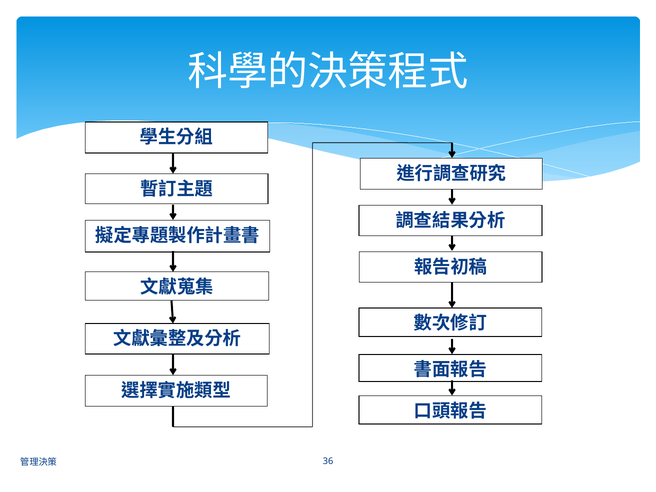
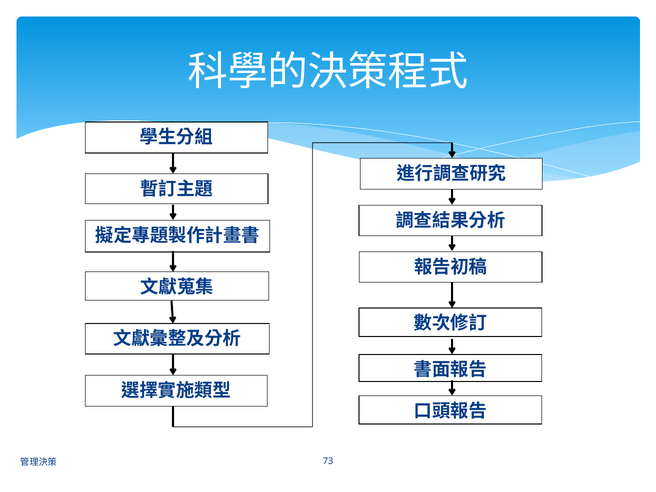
36: 36 -> 73
